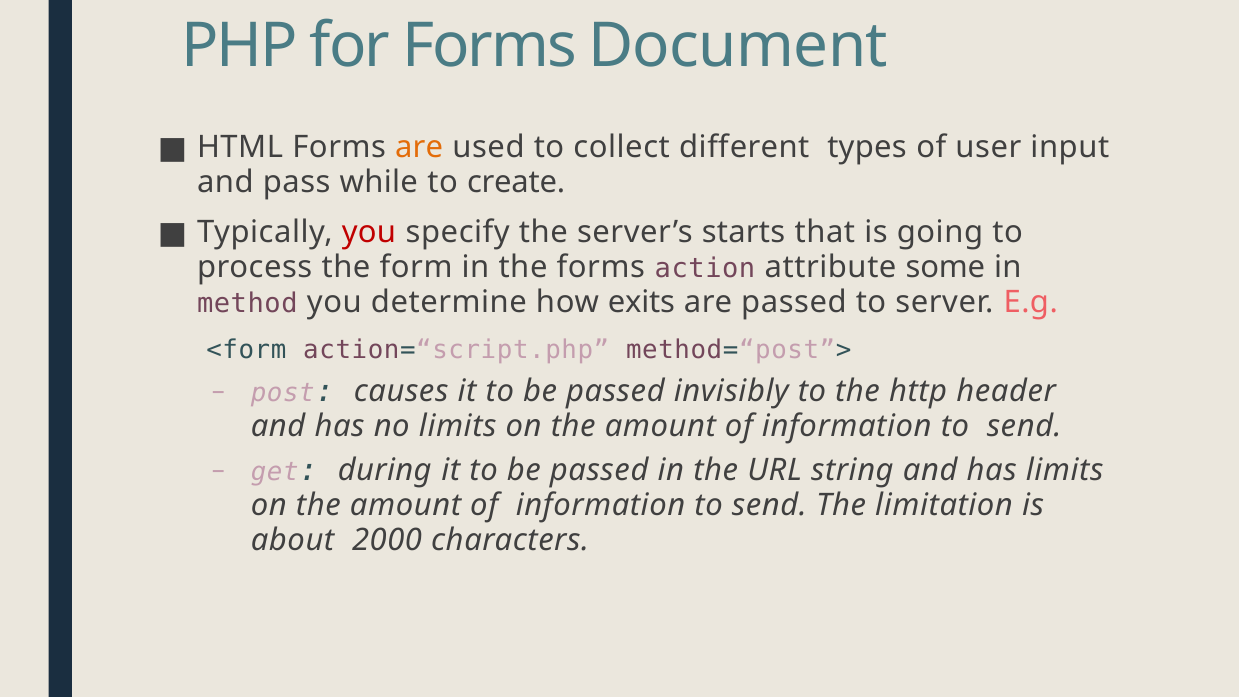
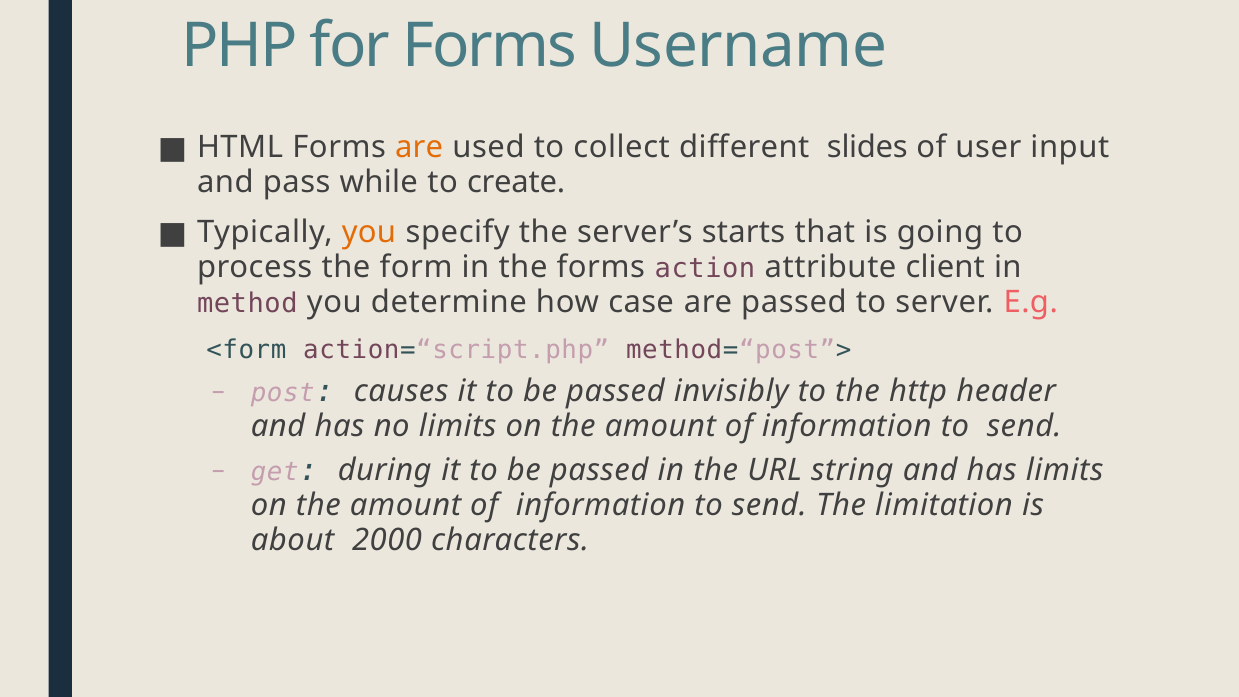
Document: Document -> Username
types: types -> slides
you at (369, 233) colour: red -> orange
some: some -> client
exits: exits -> case
